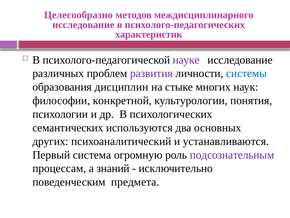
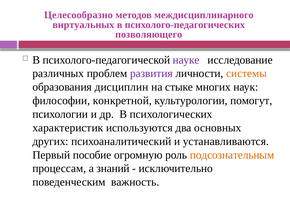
исследование at (83, 25): исследование -> виртуальных
характеристик: характеристик -> позволяющего
системы colour: blue -> orange
понятия: понятия -> помогут
семантических: семантических -> характеристик
система: система -> пособие
подсознательным colour: purple -> orange
предмета: предмета -> важность
